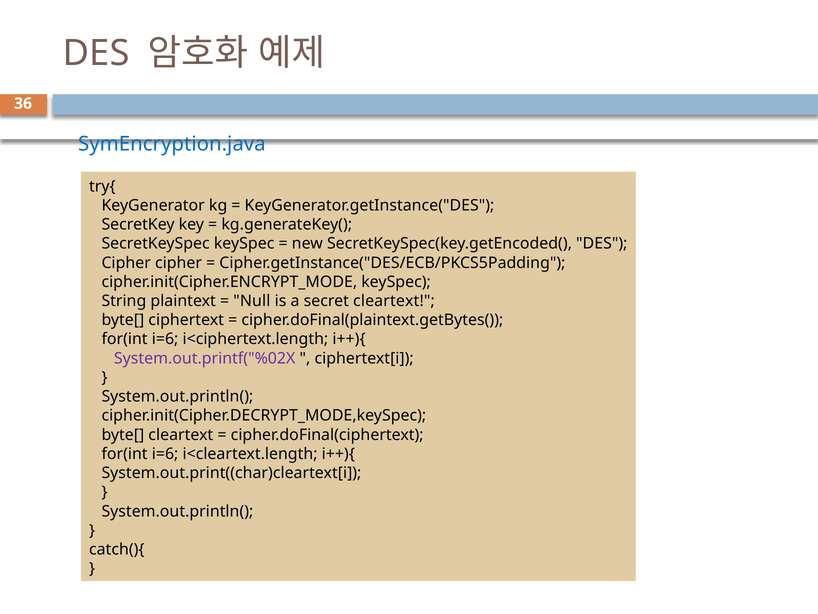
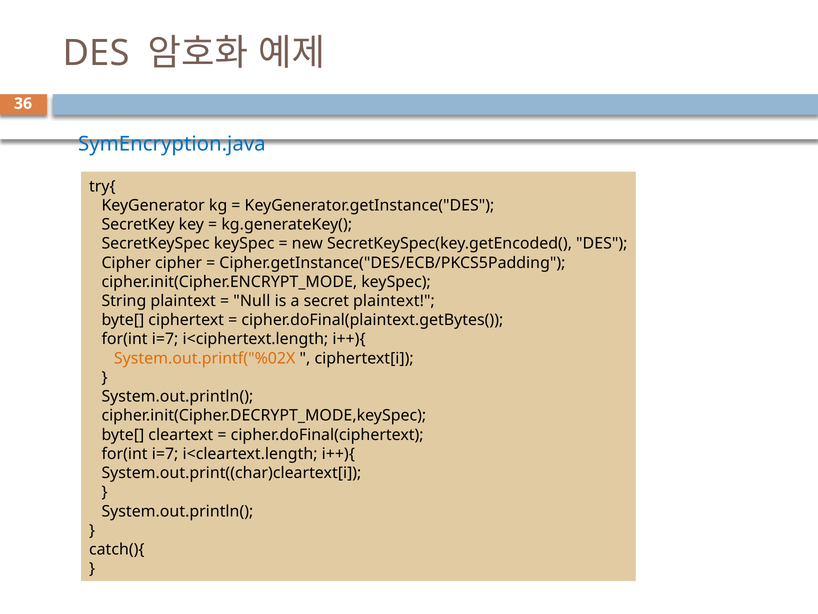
secret cleartext: cleartext -> plaintext
i=6 at (165, 339): i=6 -> i=7
System.out.printf("%02X colour: purple -> orange
i=6 at (165, 454): i=6 -> i=7
